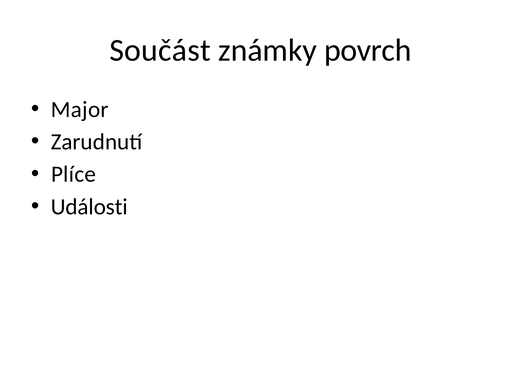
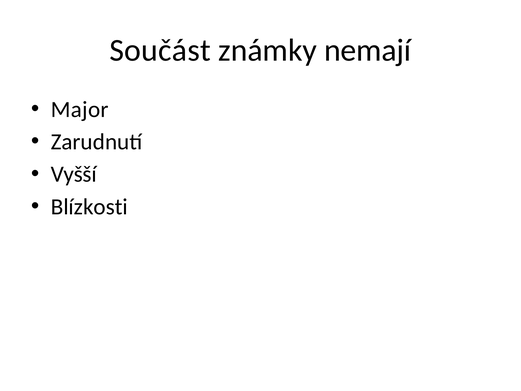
povrch: povrch -> nemají
Plíce: Plíce -> Vyšší
Události: Události -> Blízkosti
